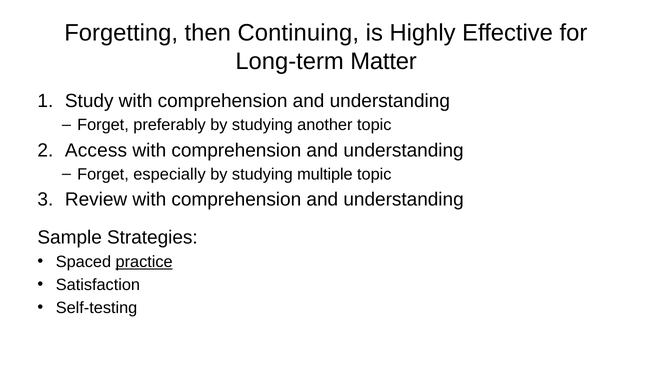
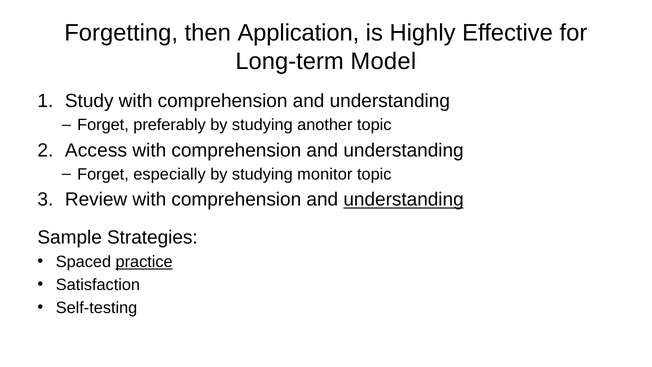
Continuing: Continuing -> Application
Matter: Matter -> Model
multiple: multiple -> monitor
understanding at (404, 200) underline: none -> present
